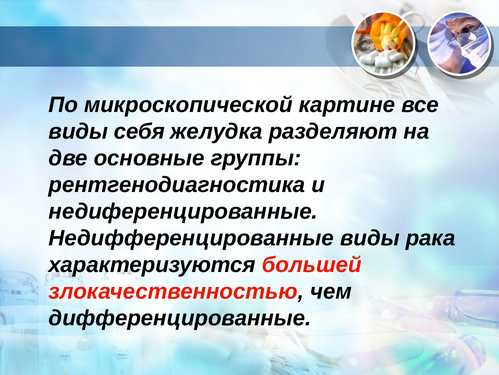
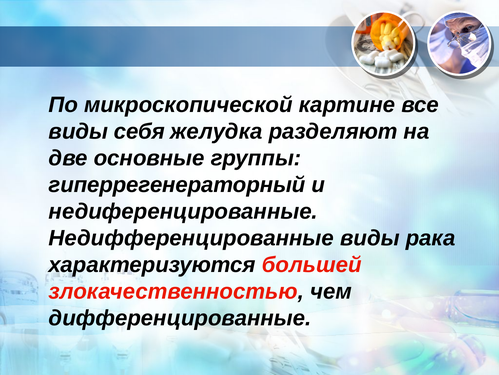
рентгенодиагностика: рентгенодиагностика -> гиперрегенераторный
